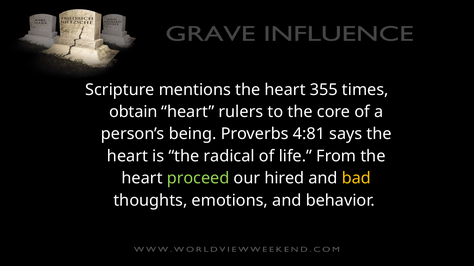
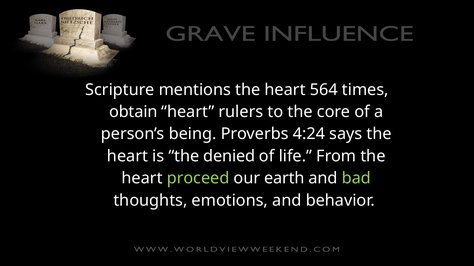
355: 355 -> 564
4:81: 4:81 -> 4:24
radical: radical -> denied
hired: hired -> earth
bad colour: yellow -> light green
